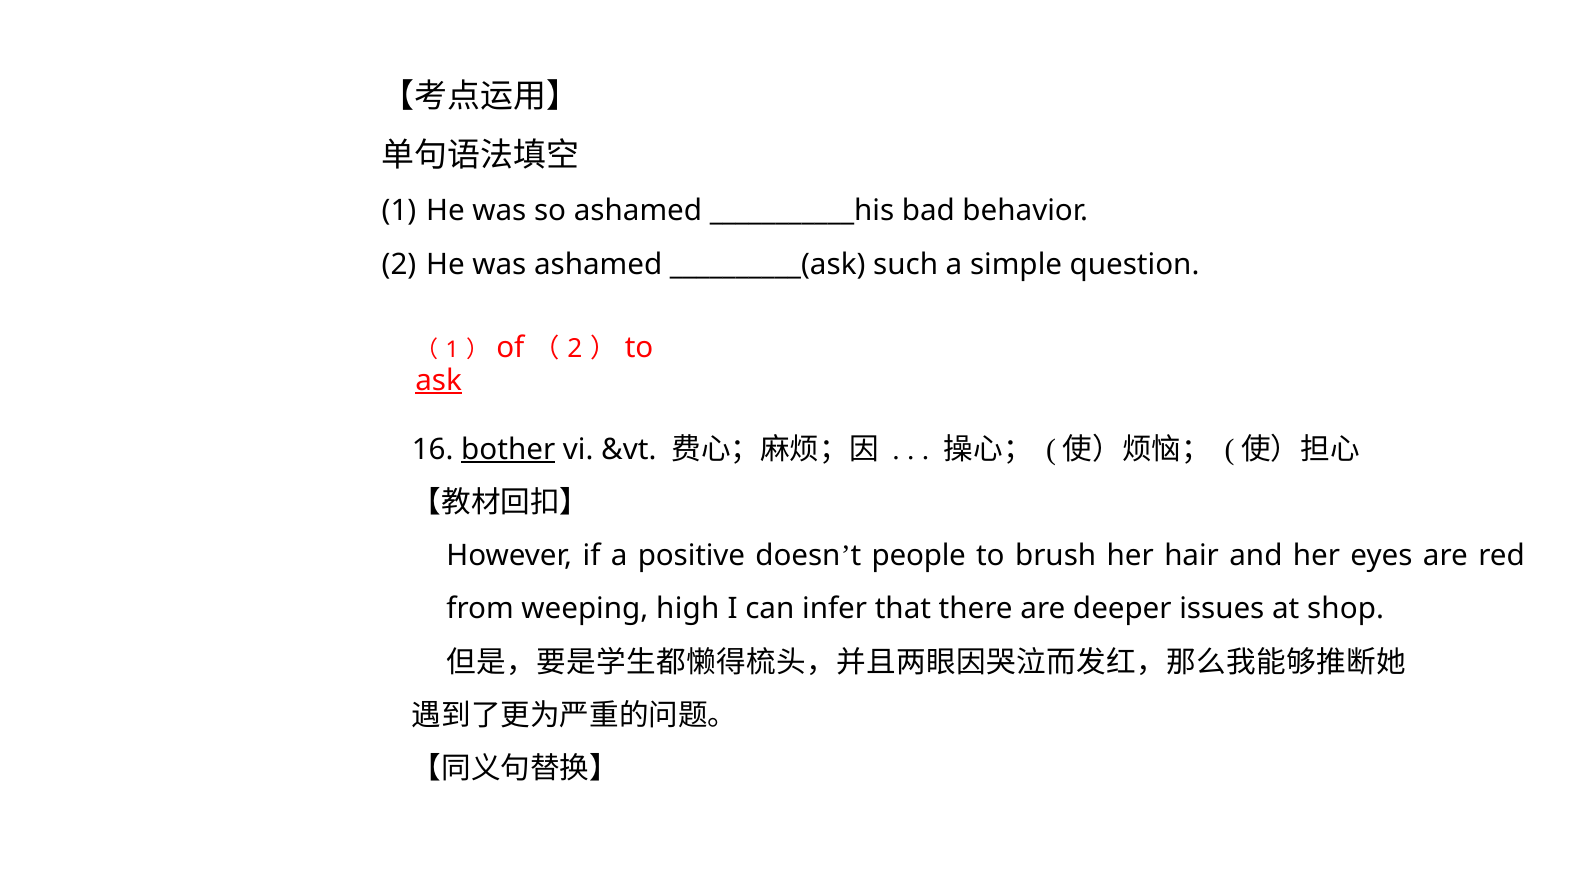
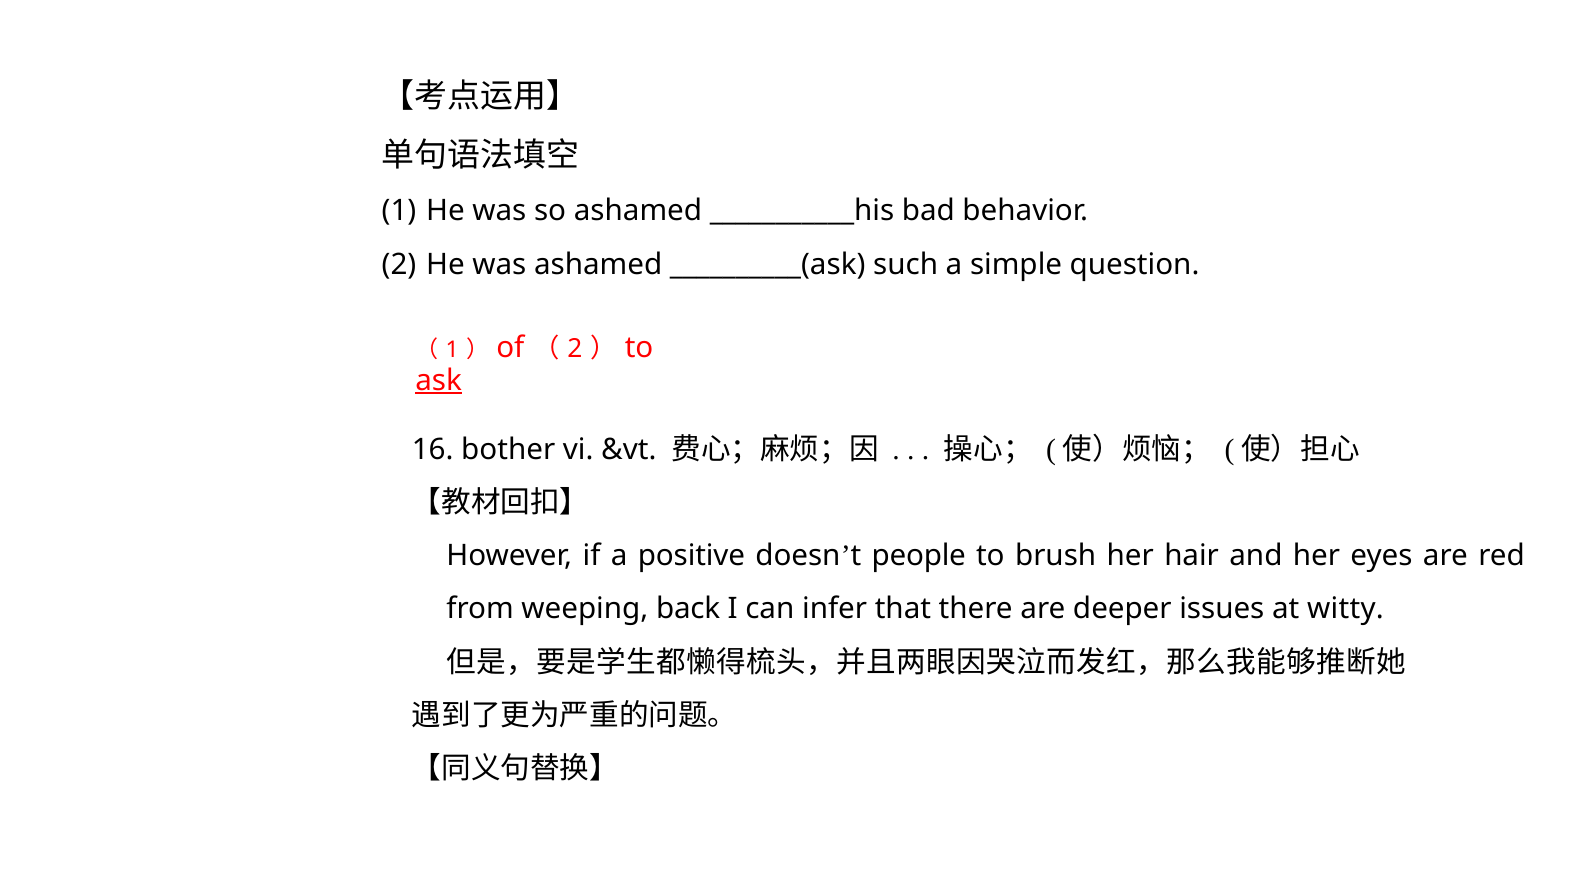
bother underline: present -> none
high: high -> back
shop: shop -> witty
